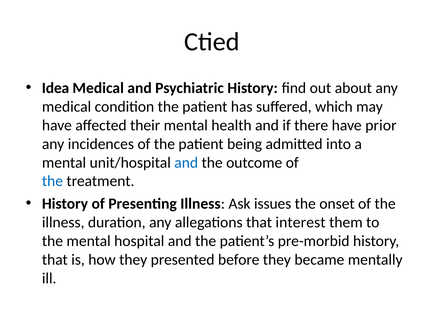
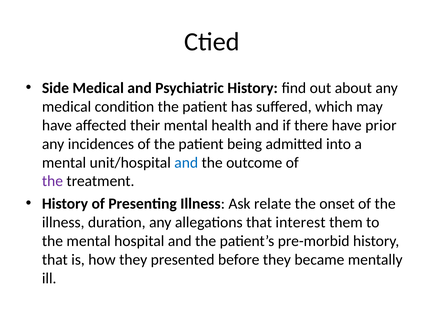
Idea: Idea -> Side
the at (52, 181) colour: blue -> purple
issues: issues -> relate
